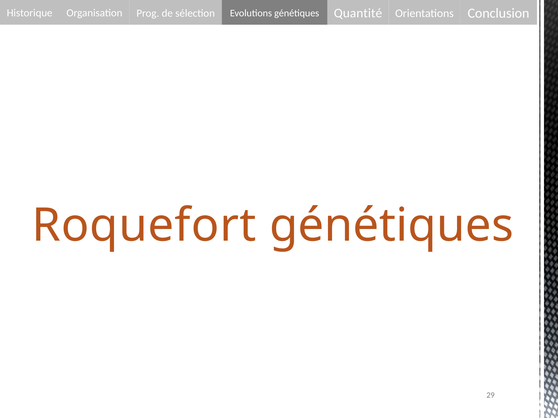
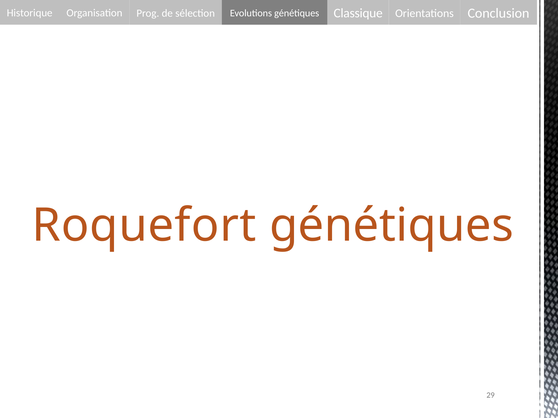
Quantité: Quantité -> Classique
